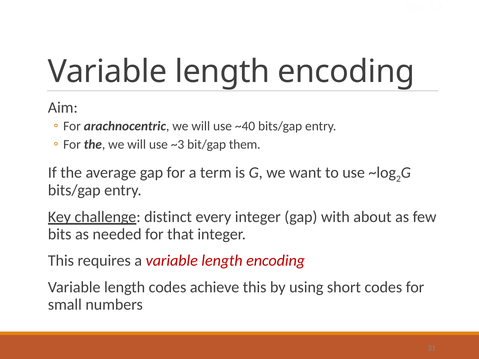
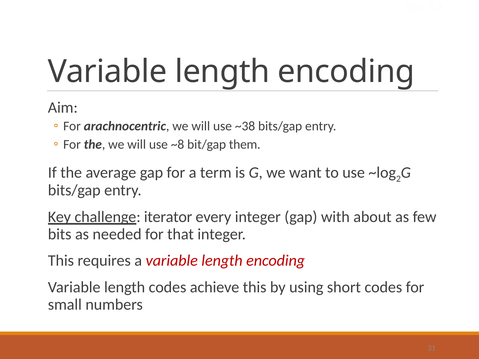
~40: ~40 -> ~38
~3: ~3 -> ~8
distinct: distinct -> iterator
